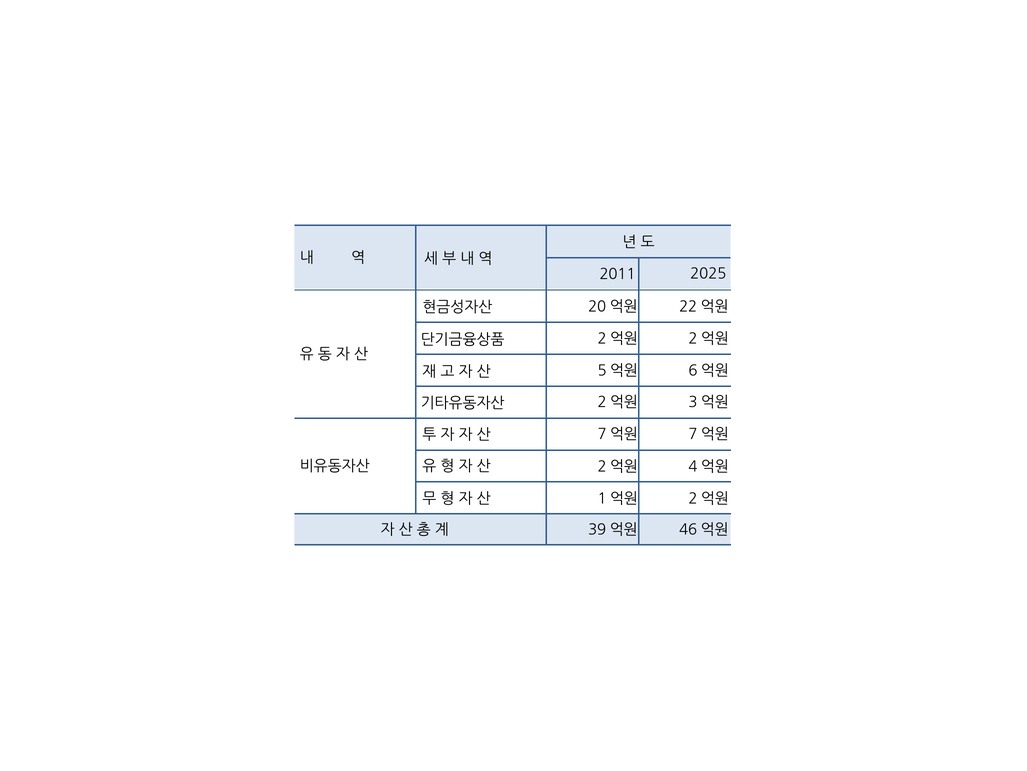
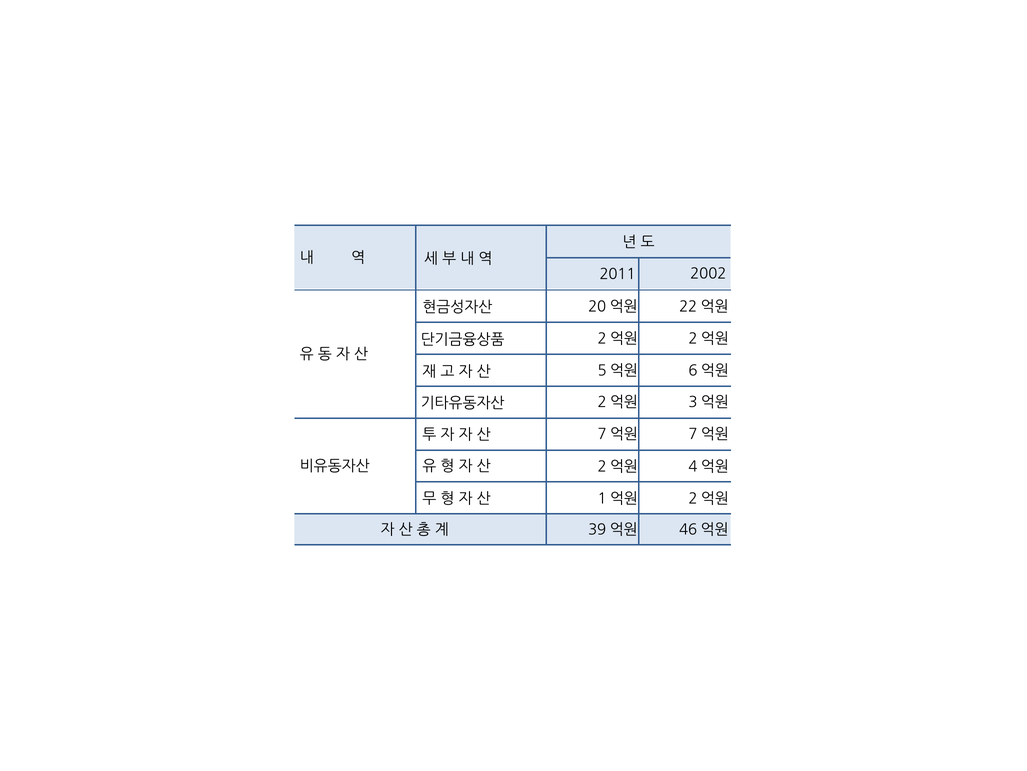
2025: 2025 -> 2002
